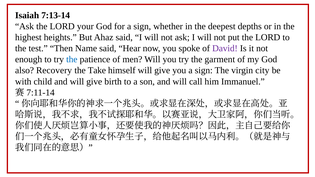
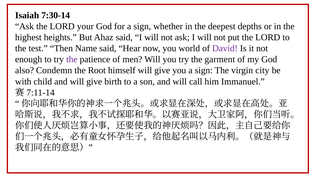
7:13-14: 7:13-14 -> 7:30-14
spoke: spoke -> world
the at (72, 59) colour: blue -> purple
Recovery: Recovery -> Condemn
Take: Take -> Root
